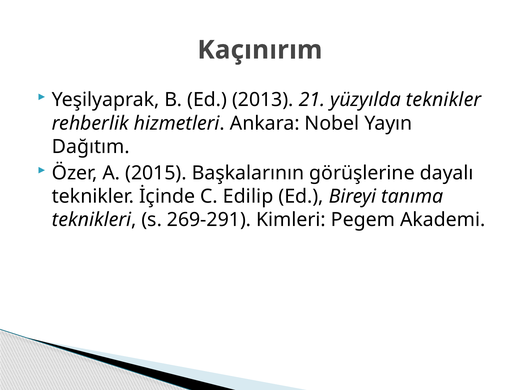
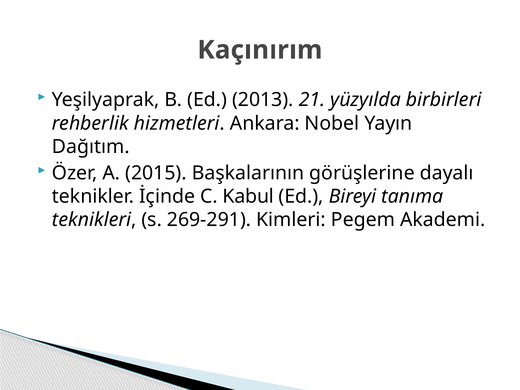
yüzyılda teknikler: teknikler -> birbirleri
Edilip: Edilip -> Kabul
